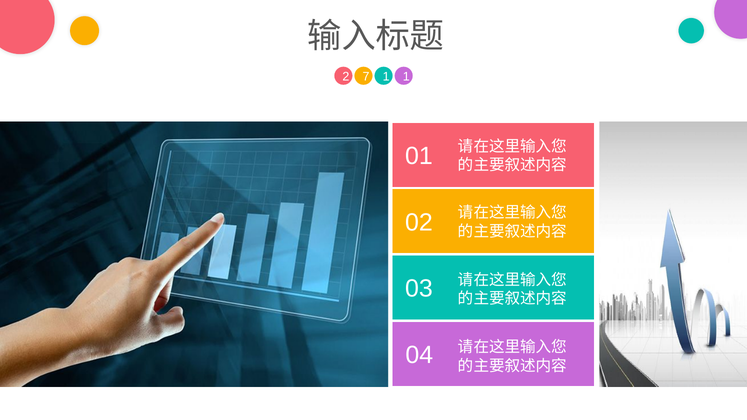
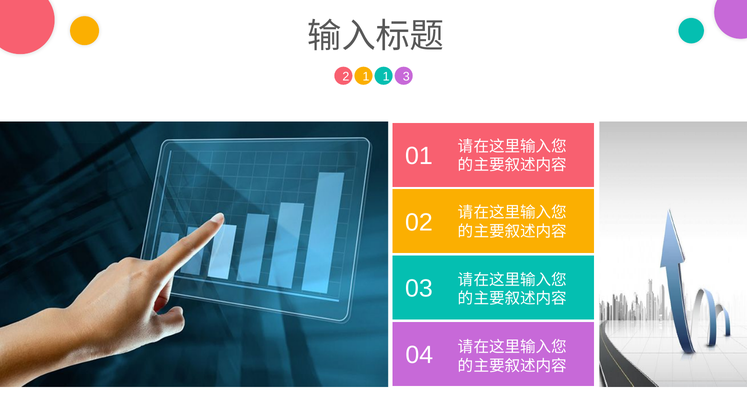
2 7: 7 -> 1
1 1: 1 -> 3
